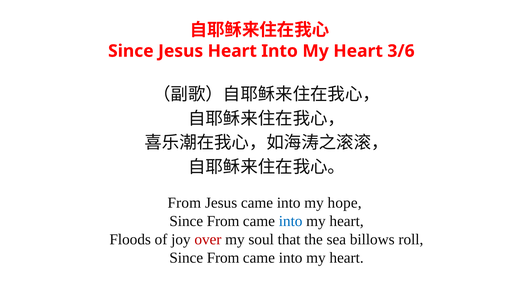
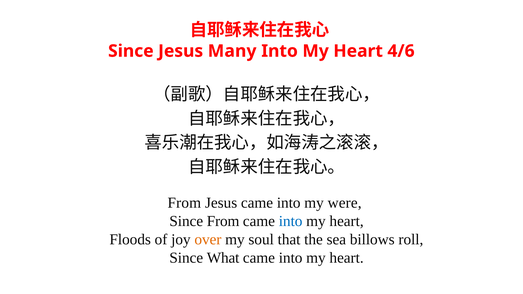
Jesus Heart: Heart -> Many
3/6: 3/6 -> 4/6
hope: hope -> were
over colour: red -> orange
From at (223, 258): From -> What
